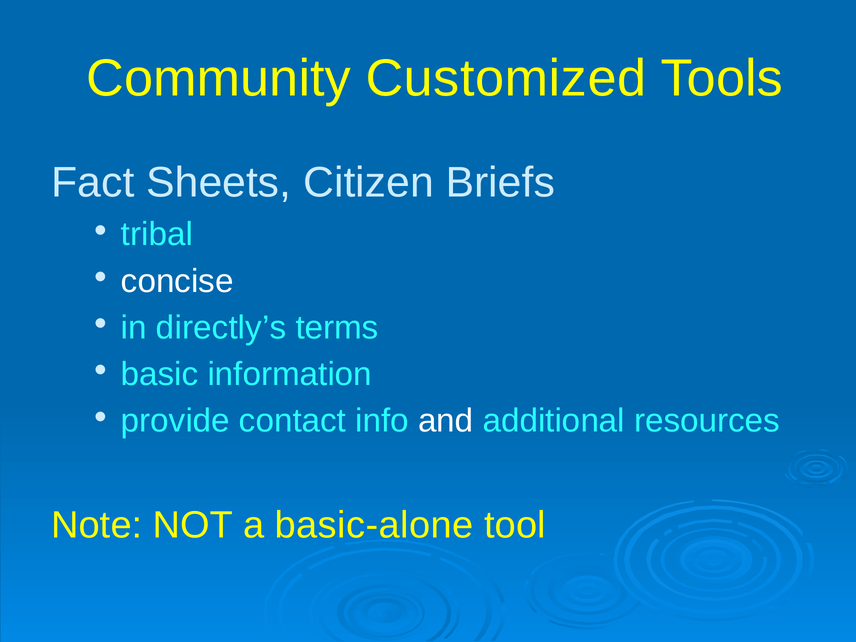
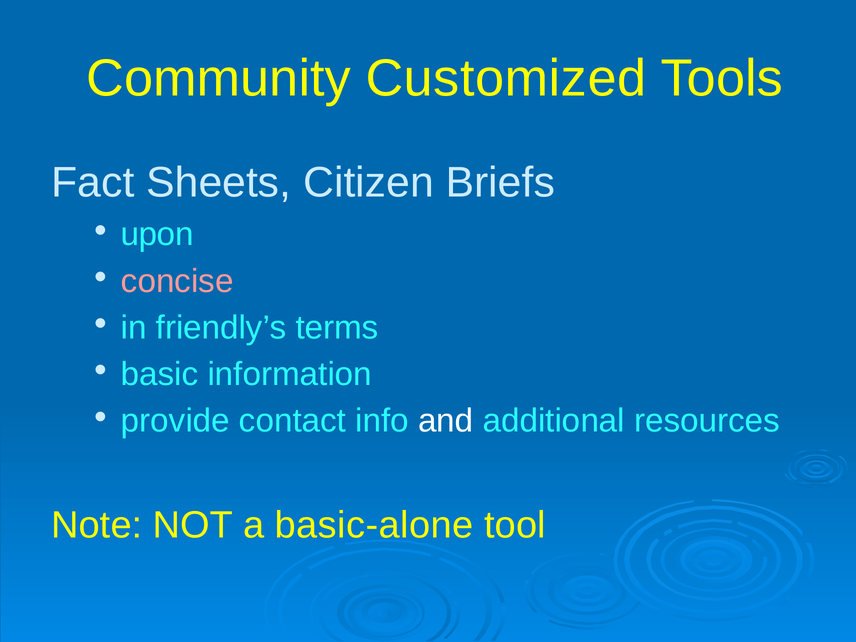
tribal: tribal -> upon
concise colour: white -> pink
directly’s: directly’s -> friendly’s
